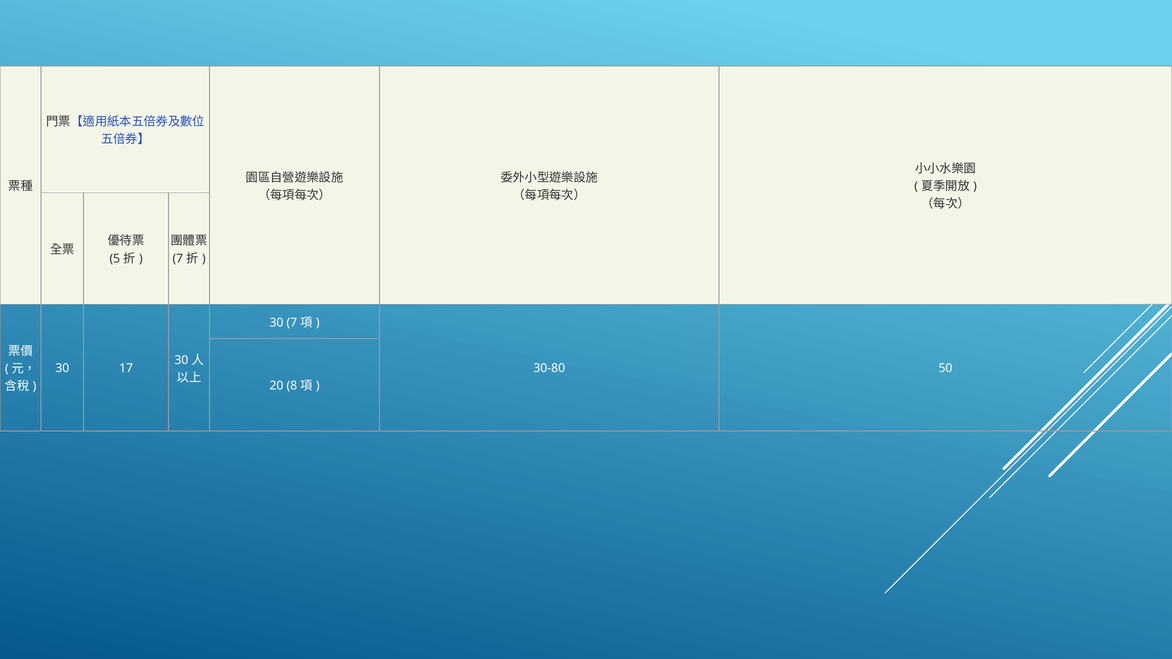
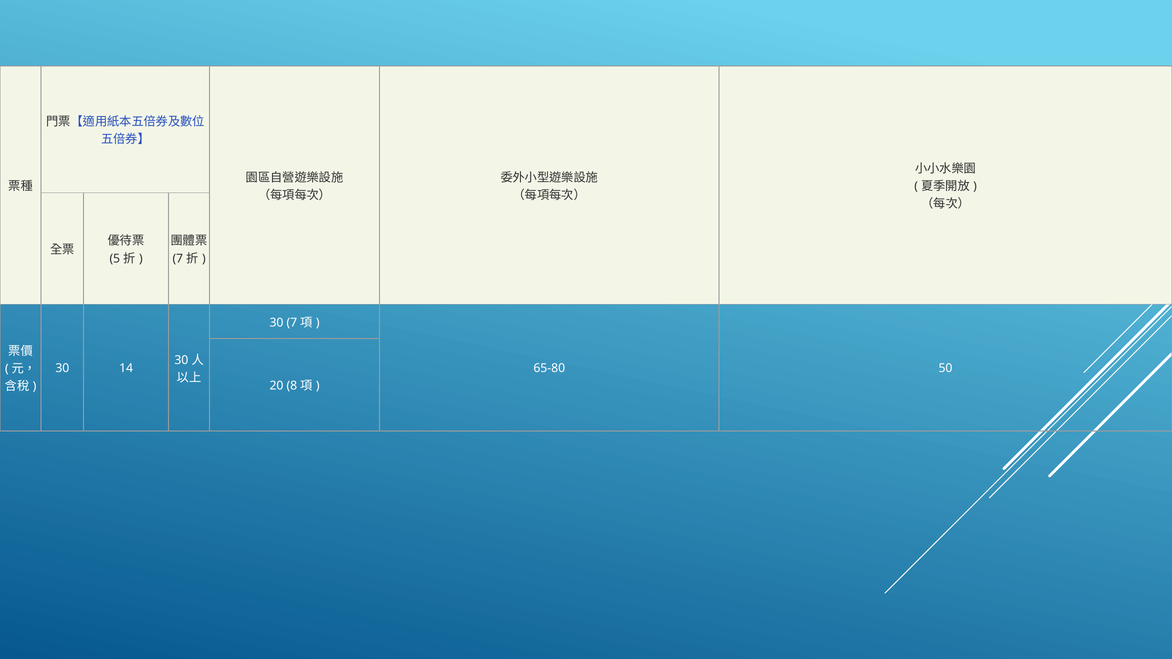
17: 17 -> 14
30-80: 30-80 -> 65-80
